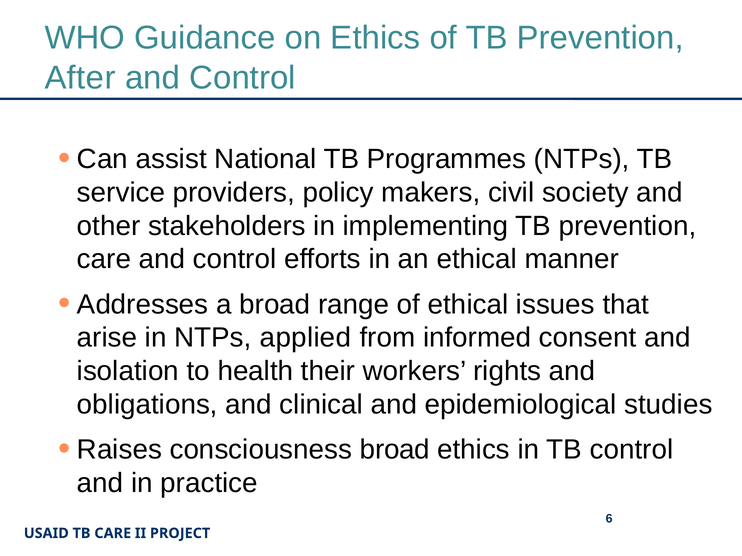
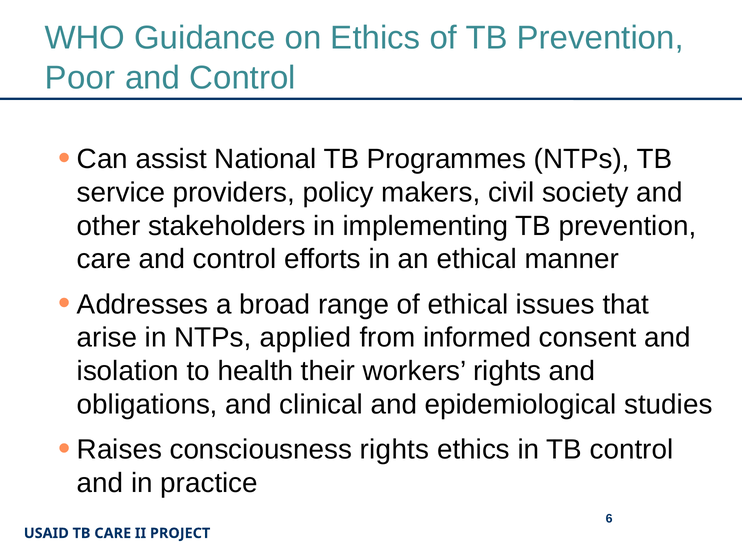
After: After -> Poor
consciousness broad: broad -> rights
